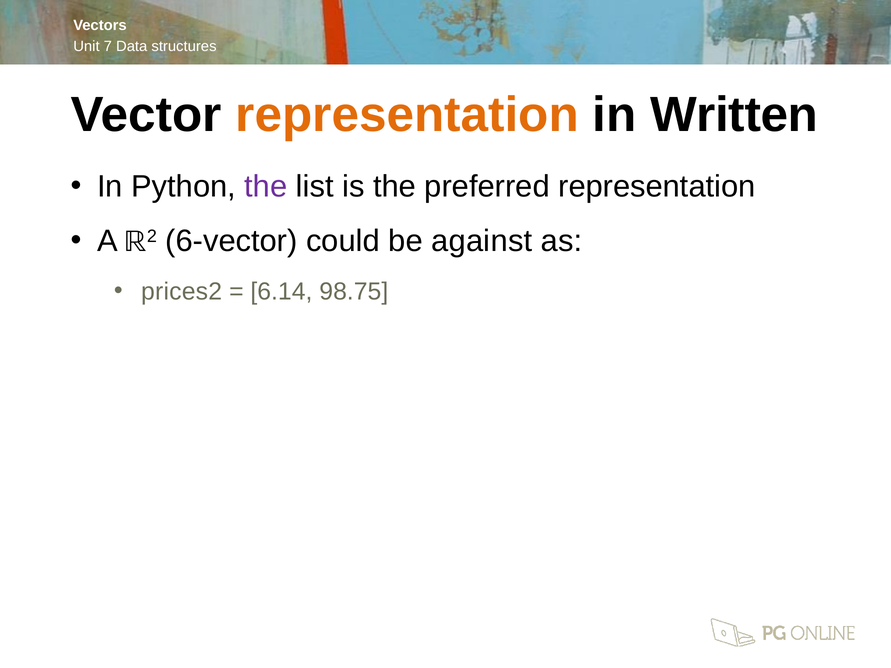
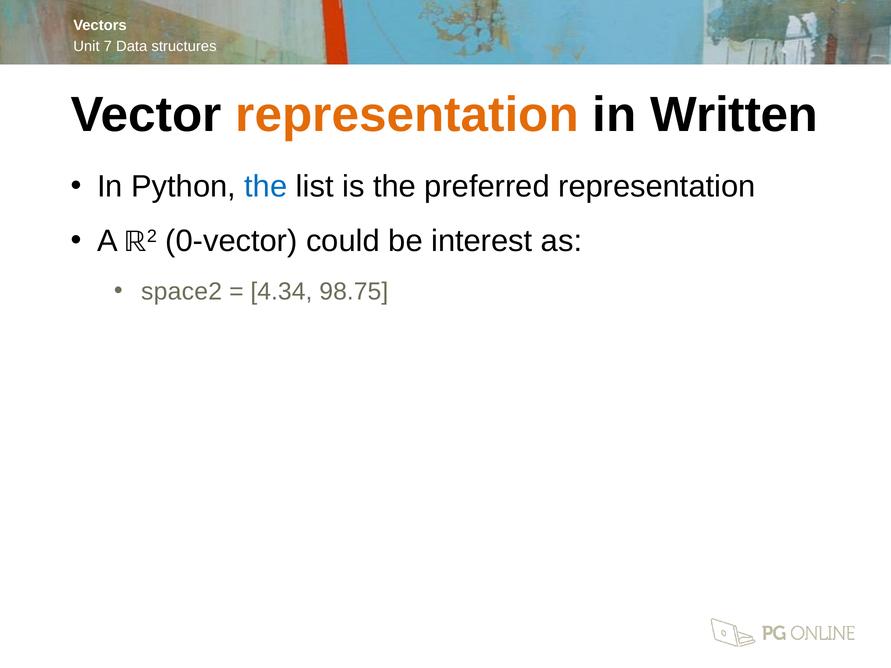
the at (266, 187) colour: purple -> blue
6-vector: 6-vector -> 0-vector
against: against -> interest
prices2: prices2 -> space2
6.14: 6.14 -> 4.34
